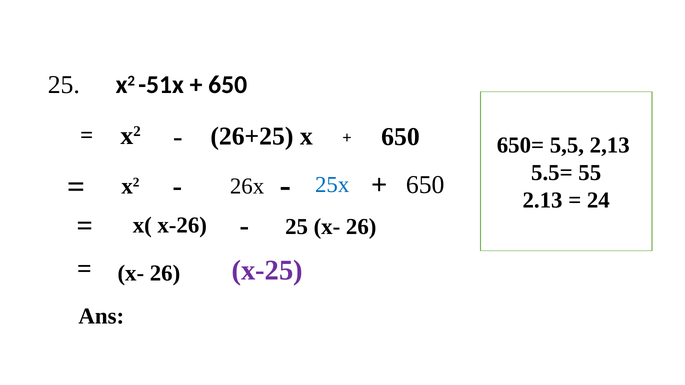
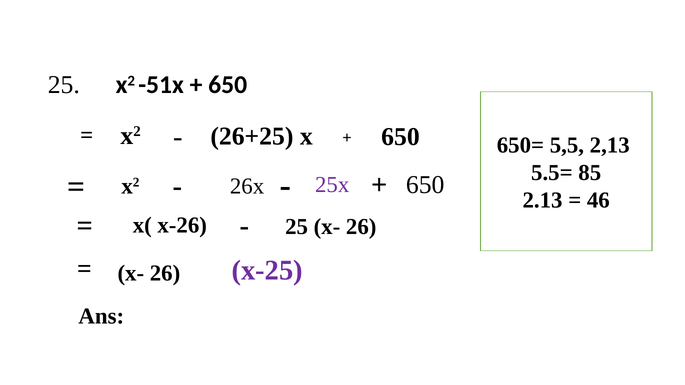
55: 55 -> 85
25x colour: blue -> purple
24: 24 -> 46
